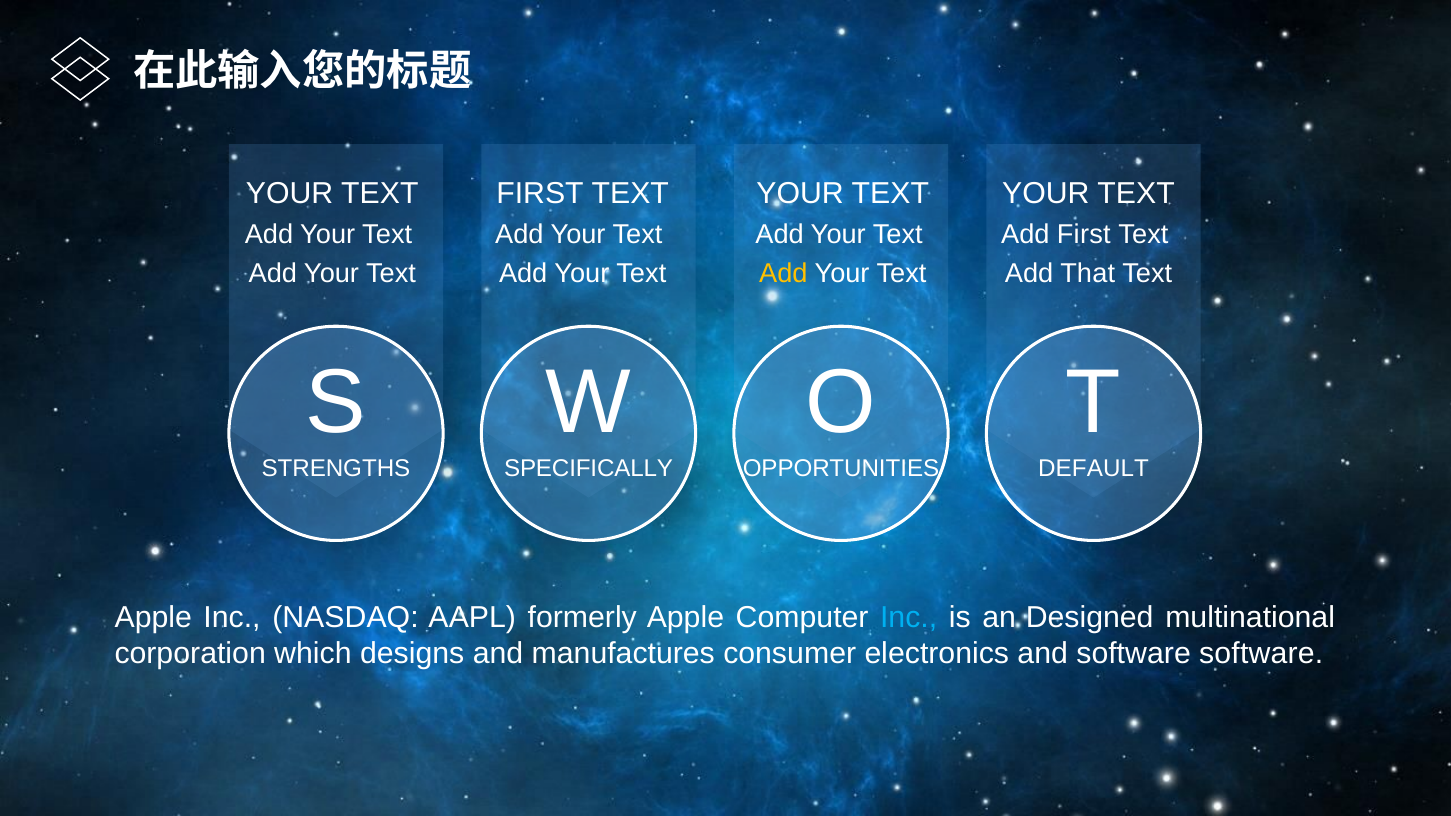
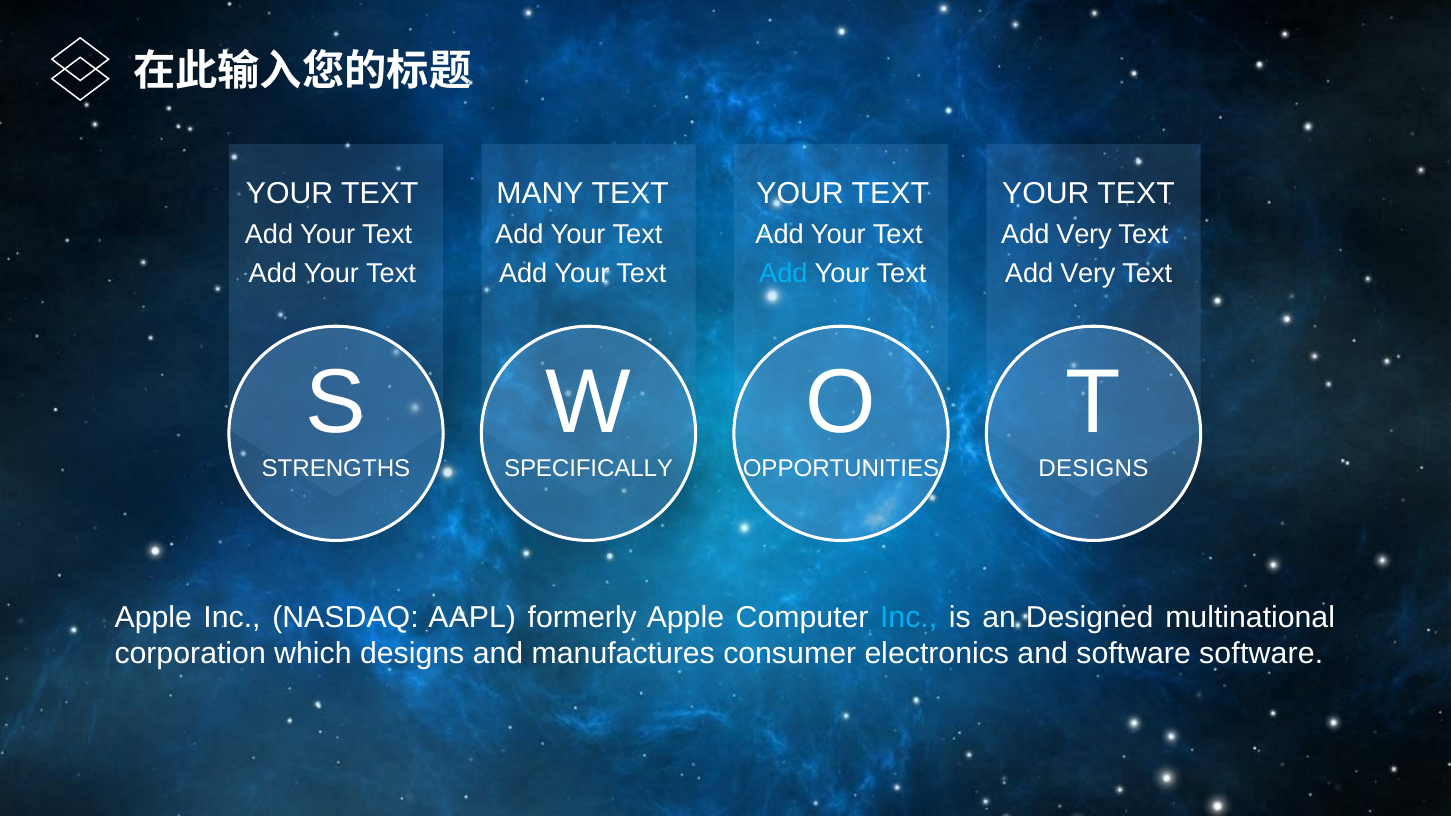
FIRST at (540, 193): FIRST -> MANY
First at (1084, 234): First -> Very
Add at (783, 273) colour: yellow -> light blue
That at (1088, 273): That -> Very
DEFAULT at (1094, 468): DEFAULT -> DESIGNS
